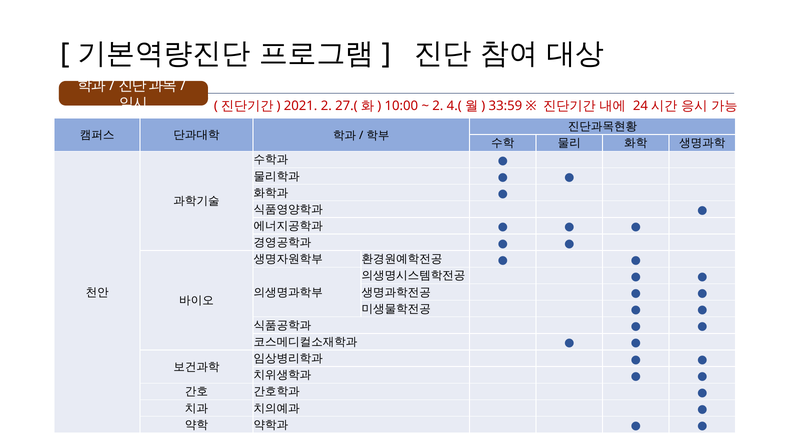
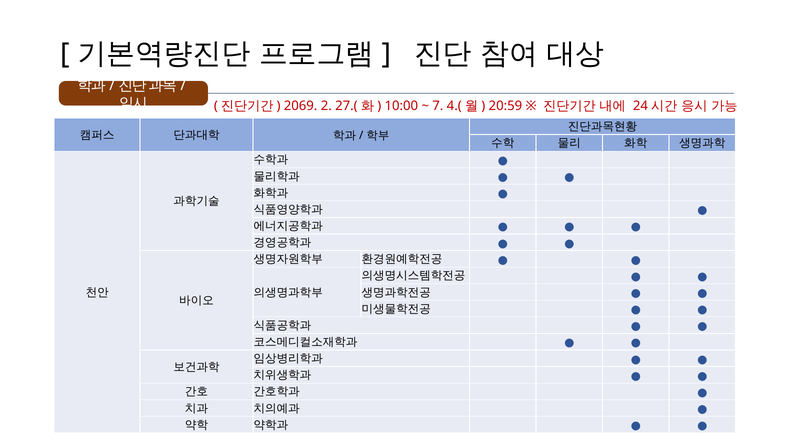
2021: 2021 -> 2069
2 at (438, 106): 2 -> 7
33:59: 33:59 -> 20:59
